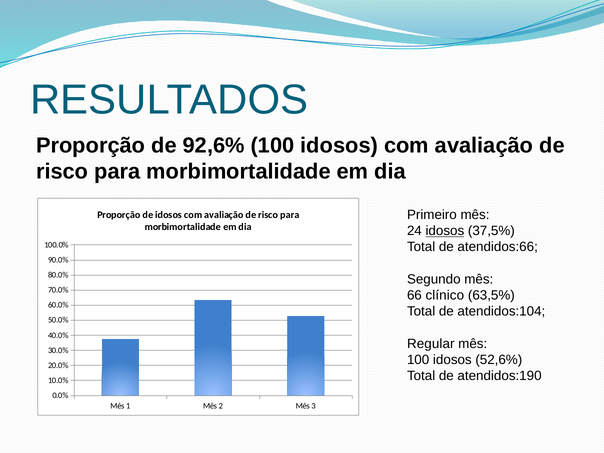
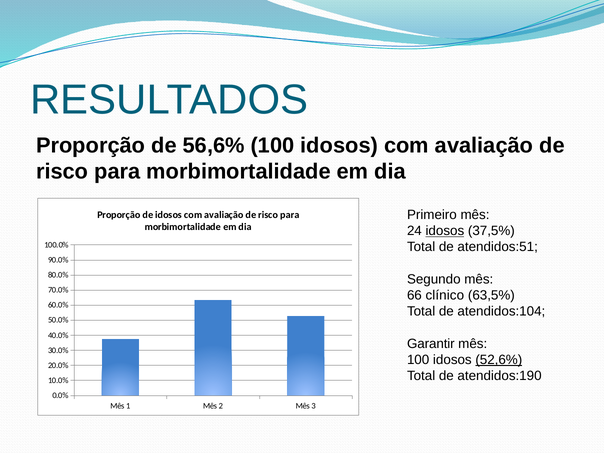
92,6%: 92,6% -> 56,6%
atendidos:66: atendidos:66 -> atendidos:51
Regular: Regular -> Garantir
52,6% underline: none -> present
